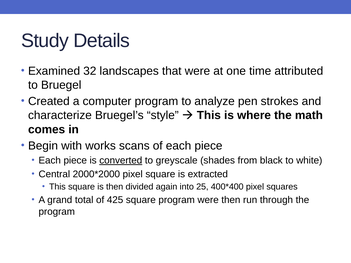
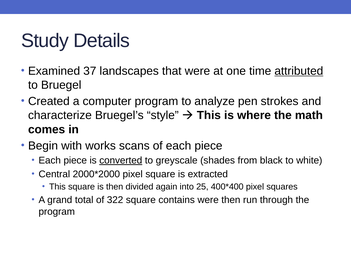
32: 32 -> 37
attributed underline: none -> present
425: 425 -> 322
square program: program -> contains
